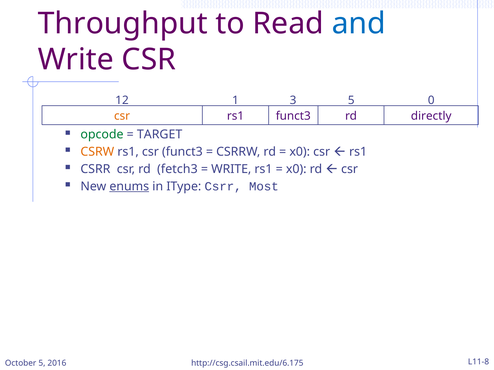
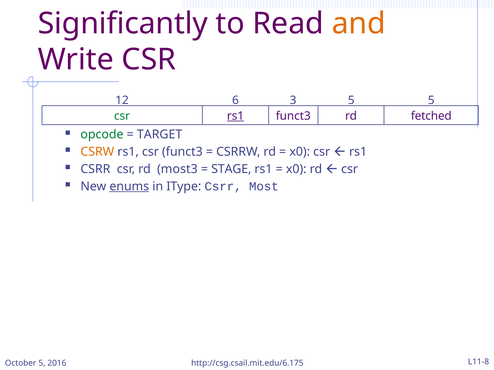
Throughput: Throughput -> Significantly
and colour: blue -> orange
1: 1 -> 6
5 0: 0 -> 5
csr at (122, 116) colour: orange -> green
rs1 at (235, 116) underline: none -> present
directly: directly -> fetched
fetch3: fetch3 -> most3
WRITE at (231, 169): WRITE -> STAGE
